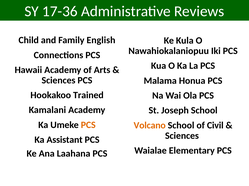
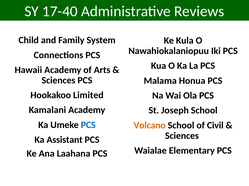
17-36: 17-36 -> 17-40
English: English -> System
Trained: Trained -> Limited
PCS at (88, 125) colour: orange -> blue
